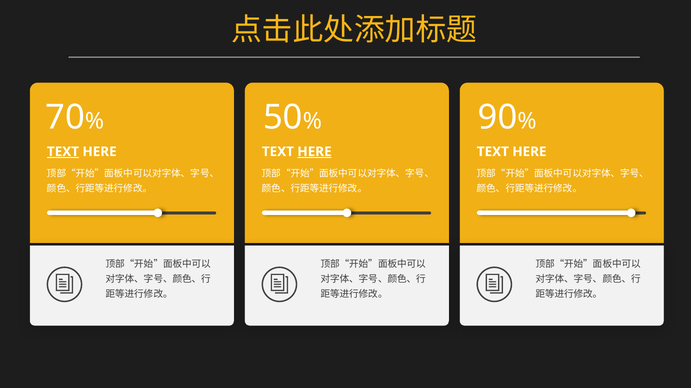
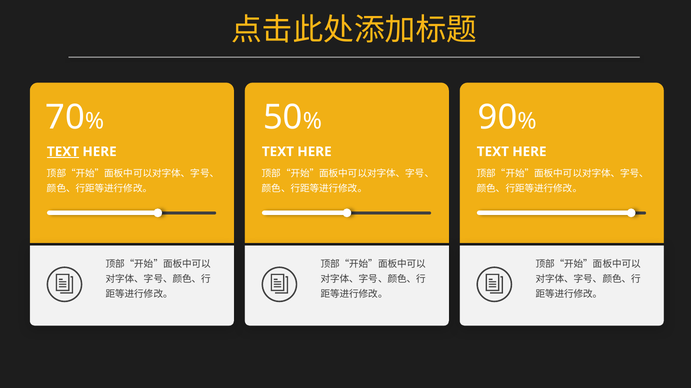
HERE at (314, 152) underline: present -> none
